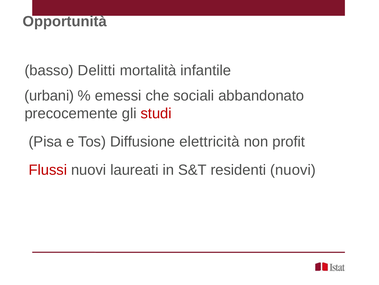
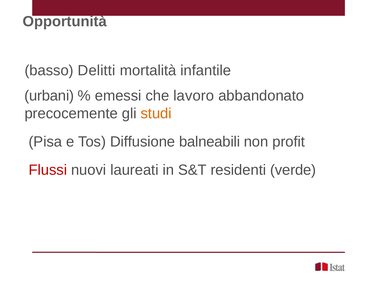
sociali: sociali -> lavoro
studi colour: red -> orange
elettricità: elettricità -> balneabili
residenti nuovi: nuovi -> verde
